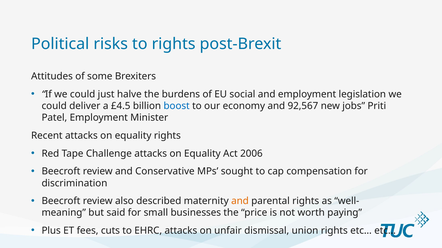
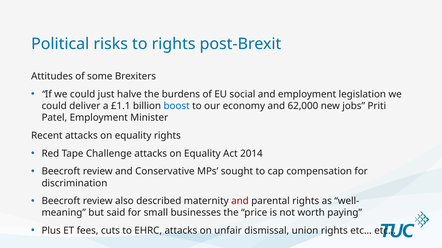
£4.5: £4.5 -> £1.1
92,567: 92,567 -> 62,000
2006: 2006 -> 2014
and at (240, 202) colour: orange -> red
